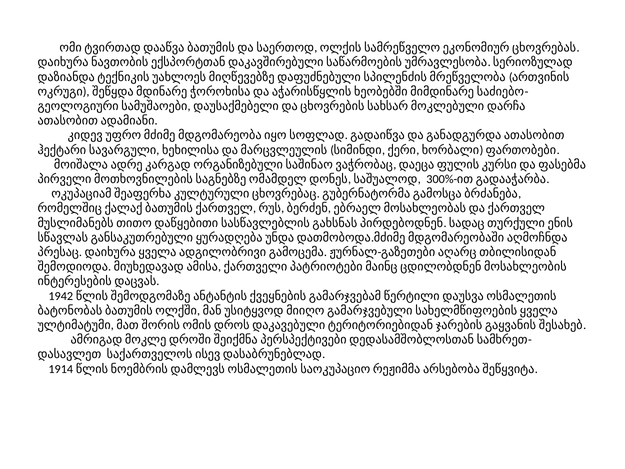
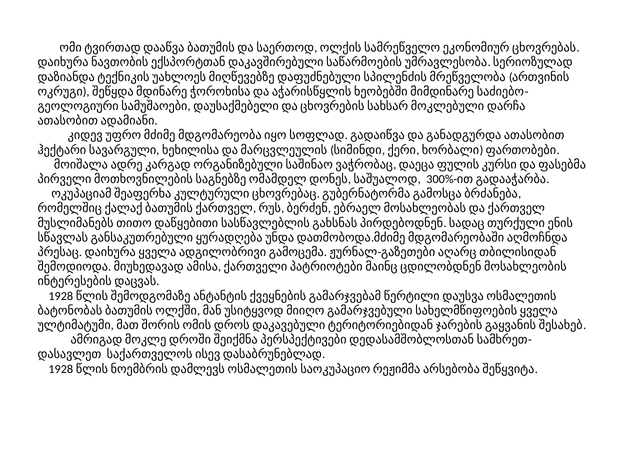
1942 at (61, 296): 1942 -> 1928
1914 at (61, 369): 1914 -> 1928
